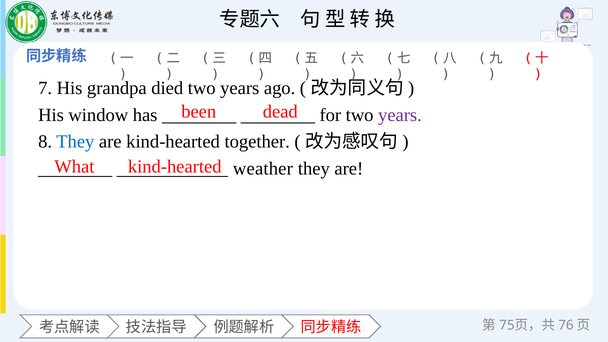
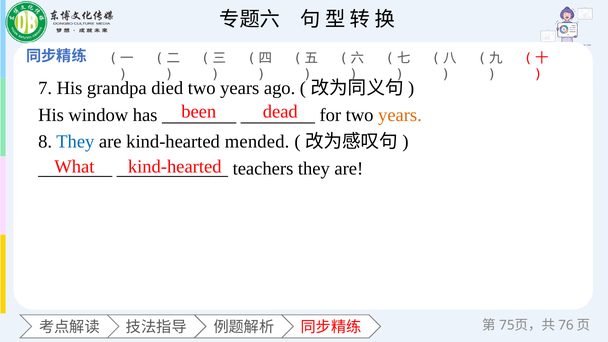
years at (400, 115) colour: purple -> orange
together: together -> mended
weather: weather -> teachers
